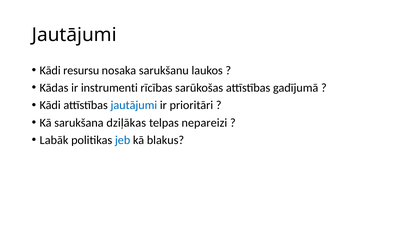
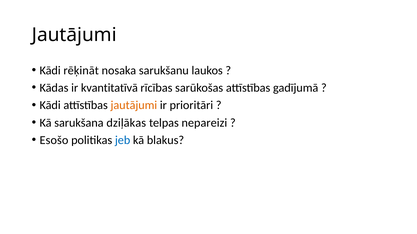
resursu: resursu -> rēķināt
instrumenti: instrumenti -> kvantitatīvā
jautājumi at (134, 105) colour: blue -> orange
Labāk: Labāk -> Esošo
